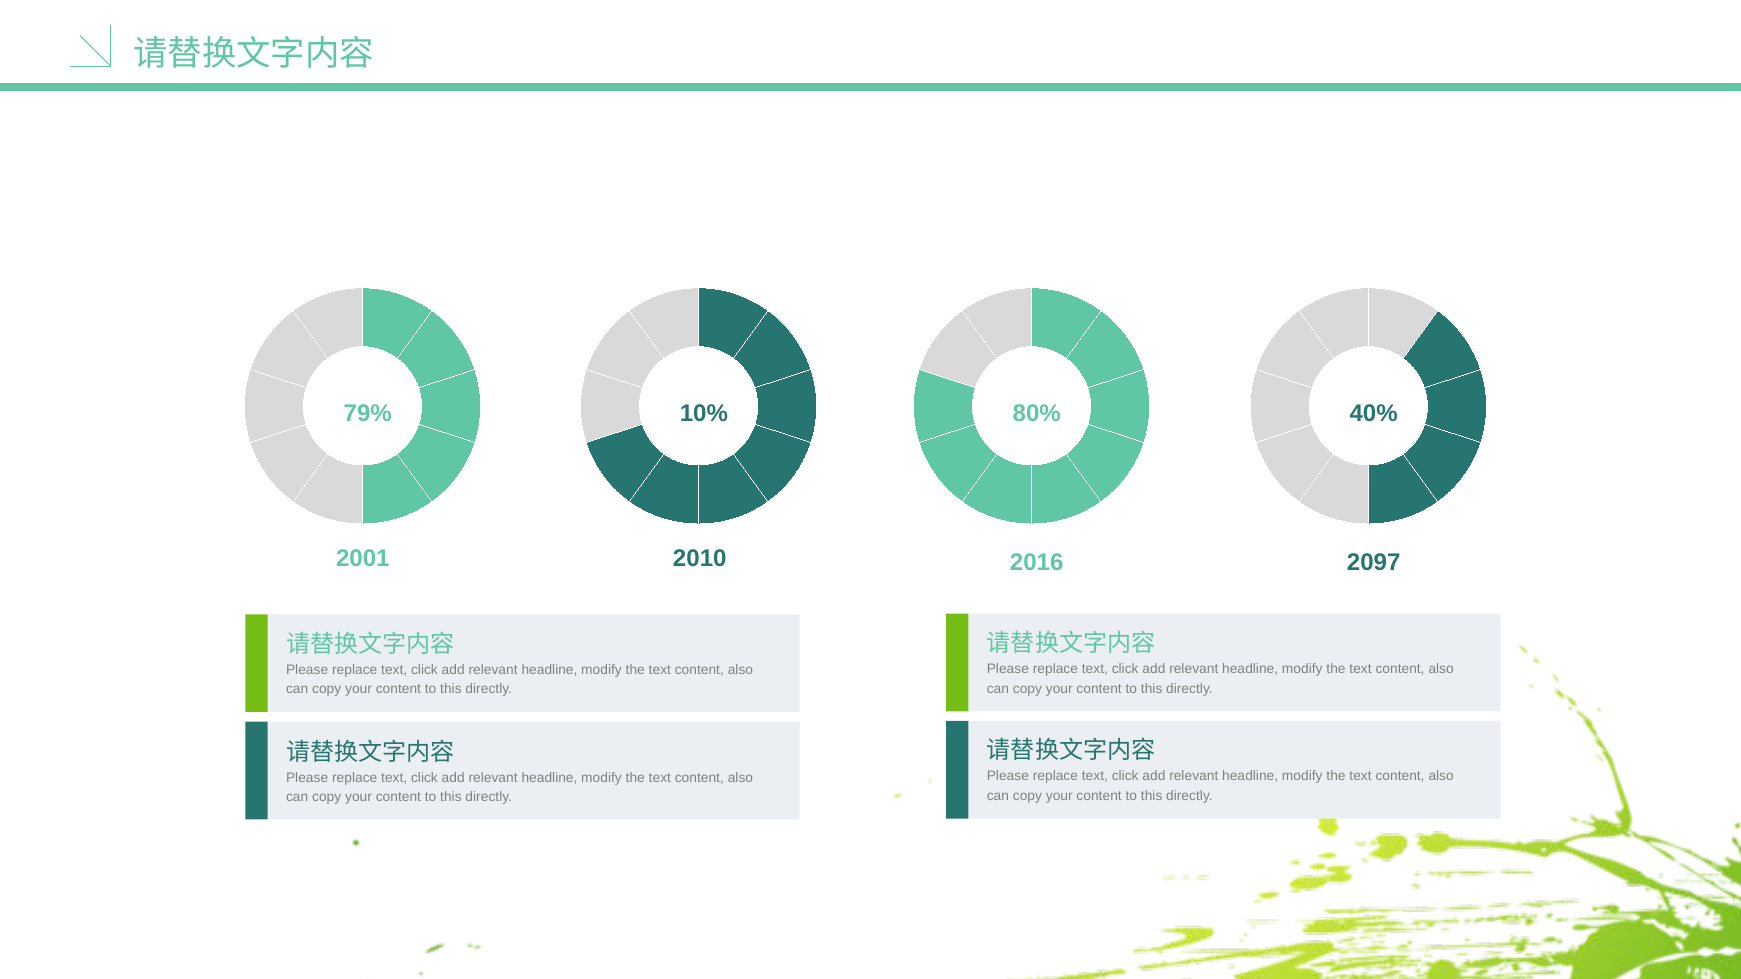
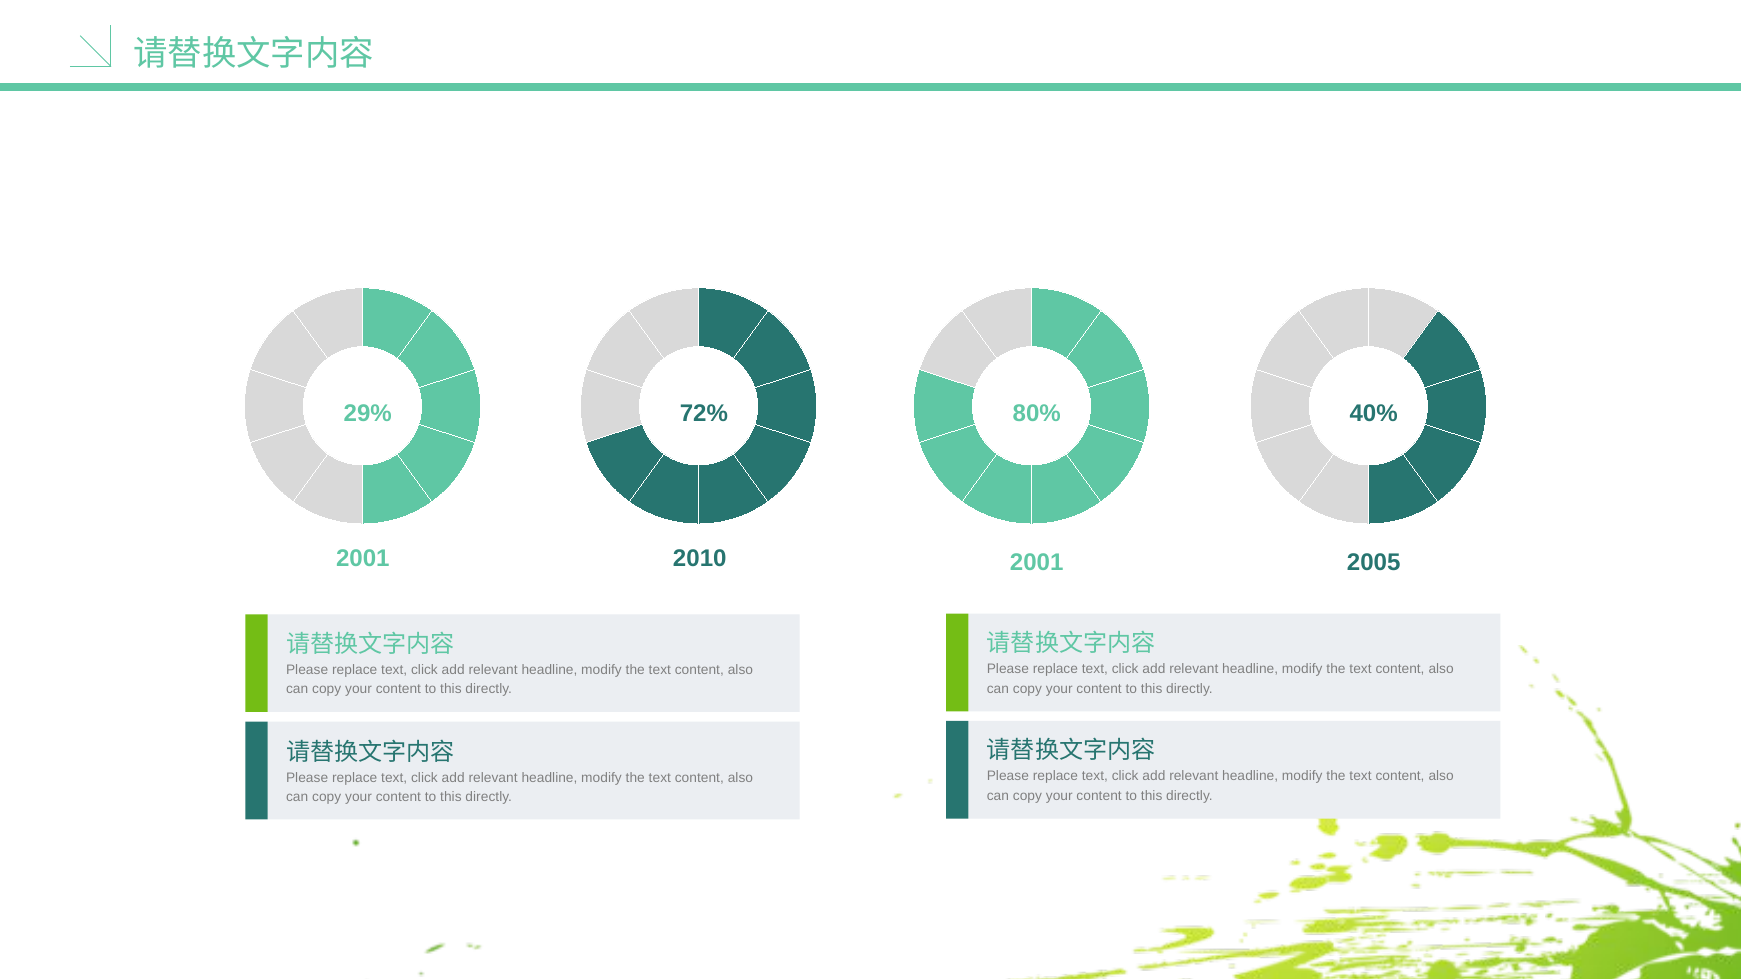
79%: 79% -> 29%
10%: 10% -> 72%
2016 at (1037, 563): 2016 -> 2001
2097: 2097 -> 2005
